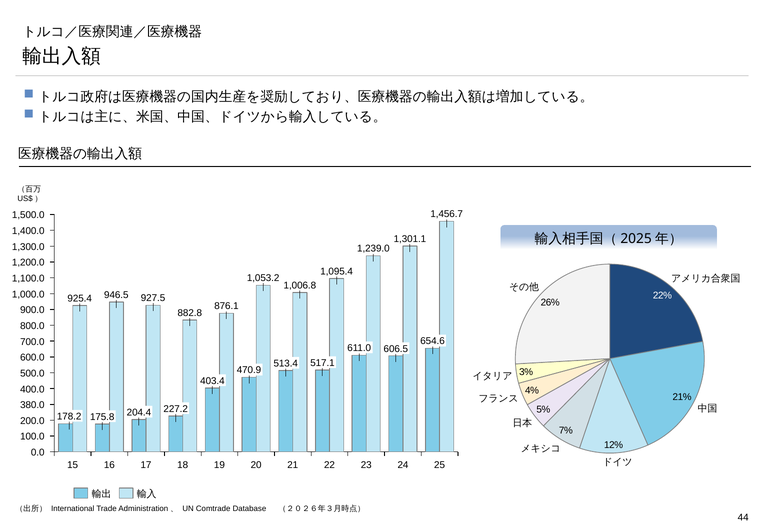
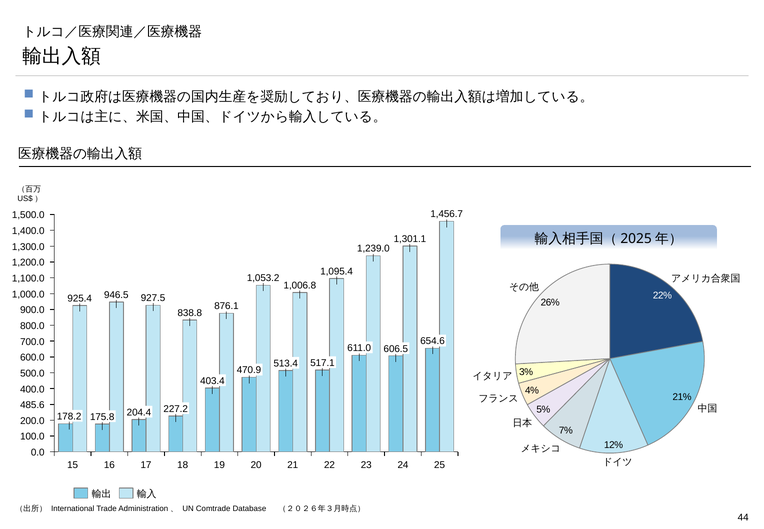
882.8: 882.8 -> 838.8
380.0: 380.0 -> 485.6
